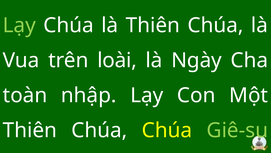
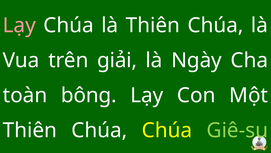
Lạy at (19, 25) colour: light green -> pink
loài: loài -> giải
nhập: nhập -> bông
